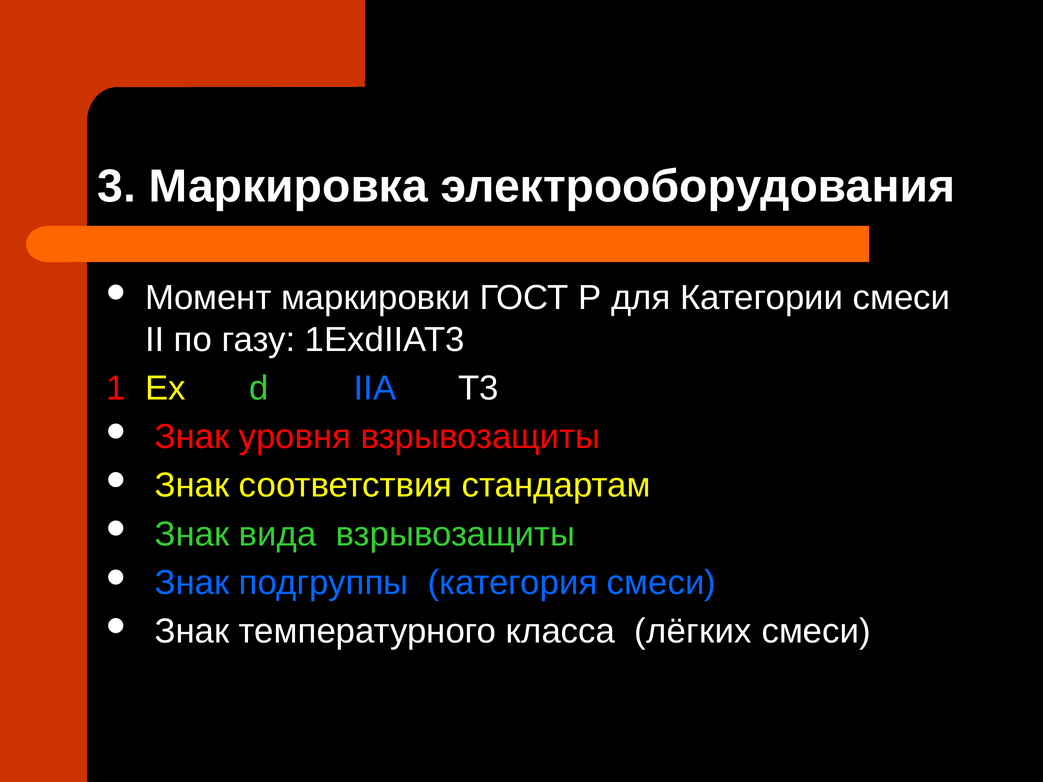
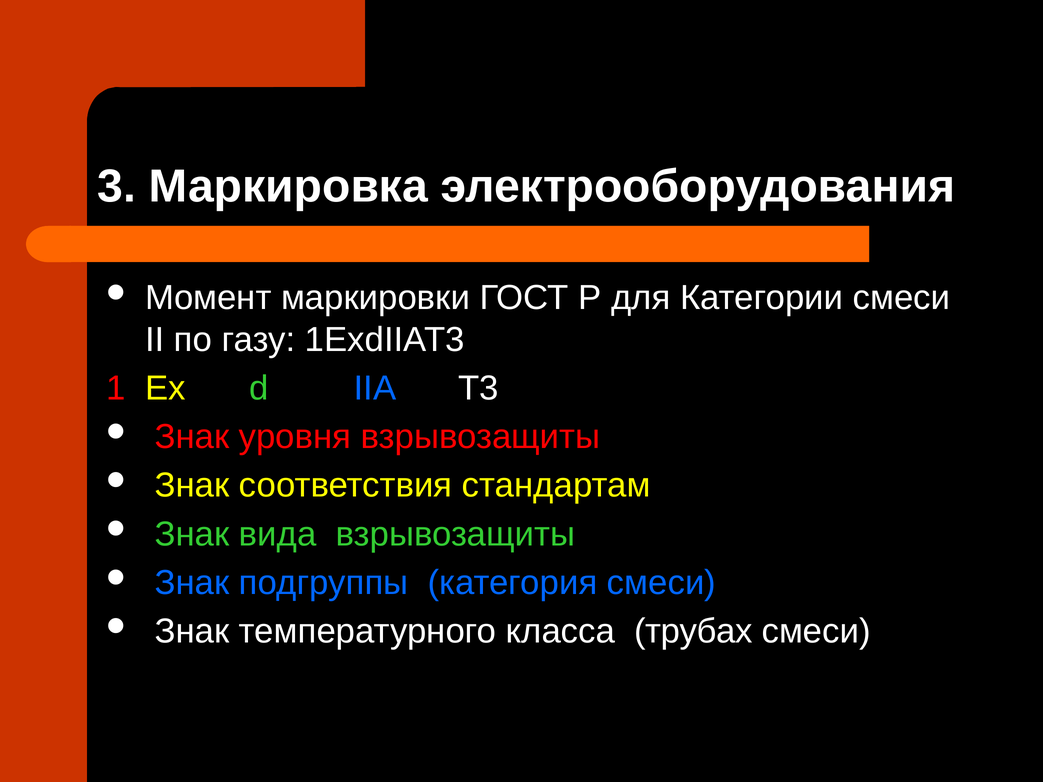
лёгких: лёгких -> трубах
